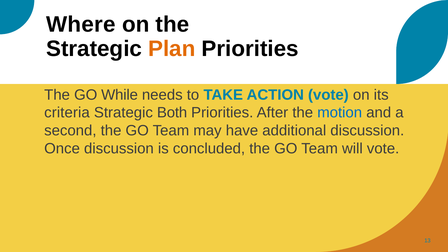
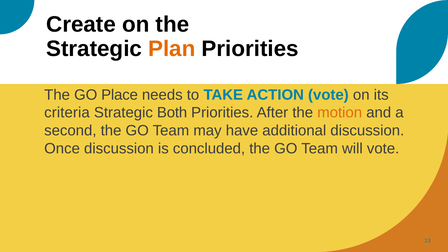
Where: Where -> Create
While: While -> Place
motion colour: blue -> orange
